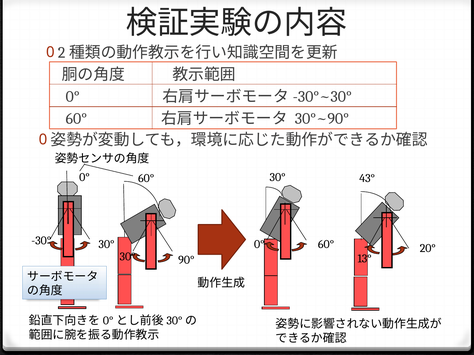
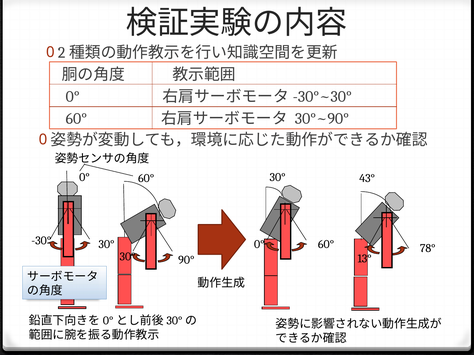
20°: 20° -> 78°
